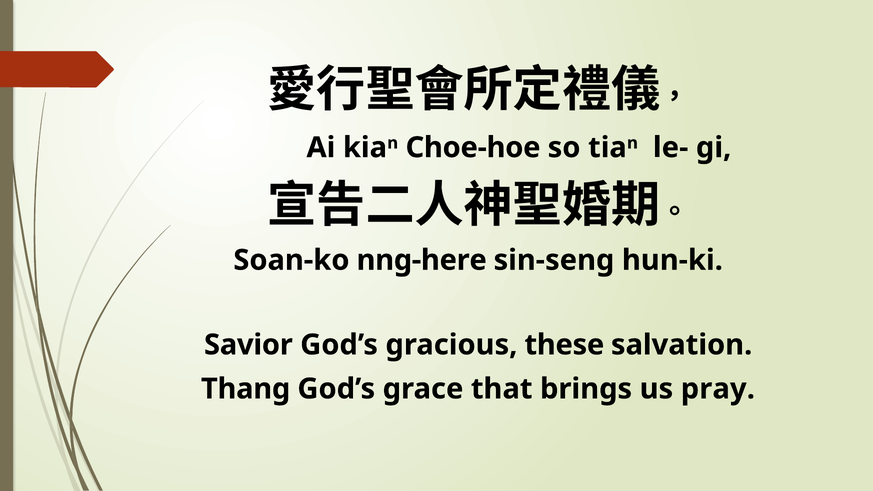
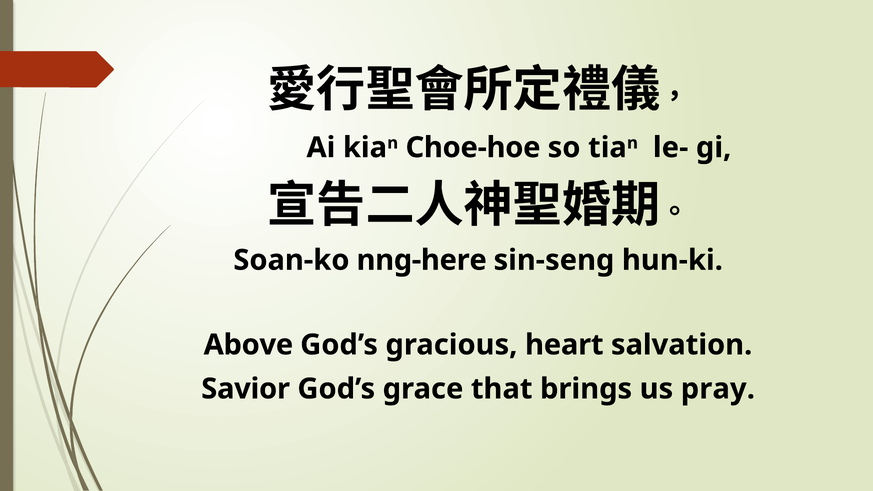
Savior: Savior -> Above
these: these -> heart
Thang: Thang -> Savior
